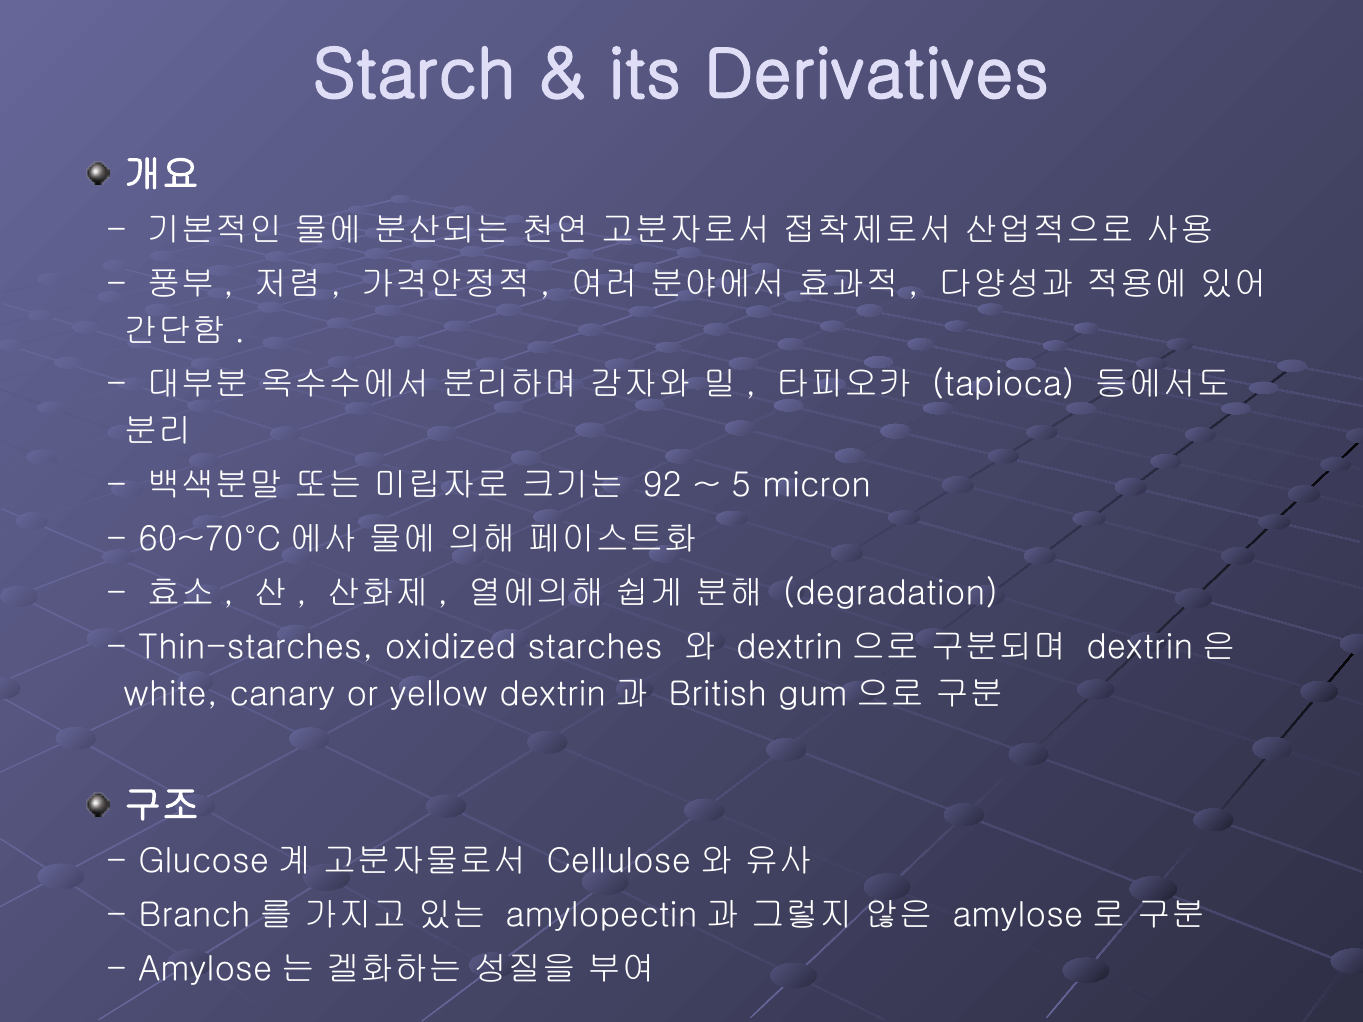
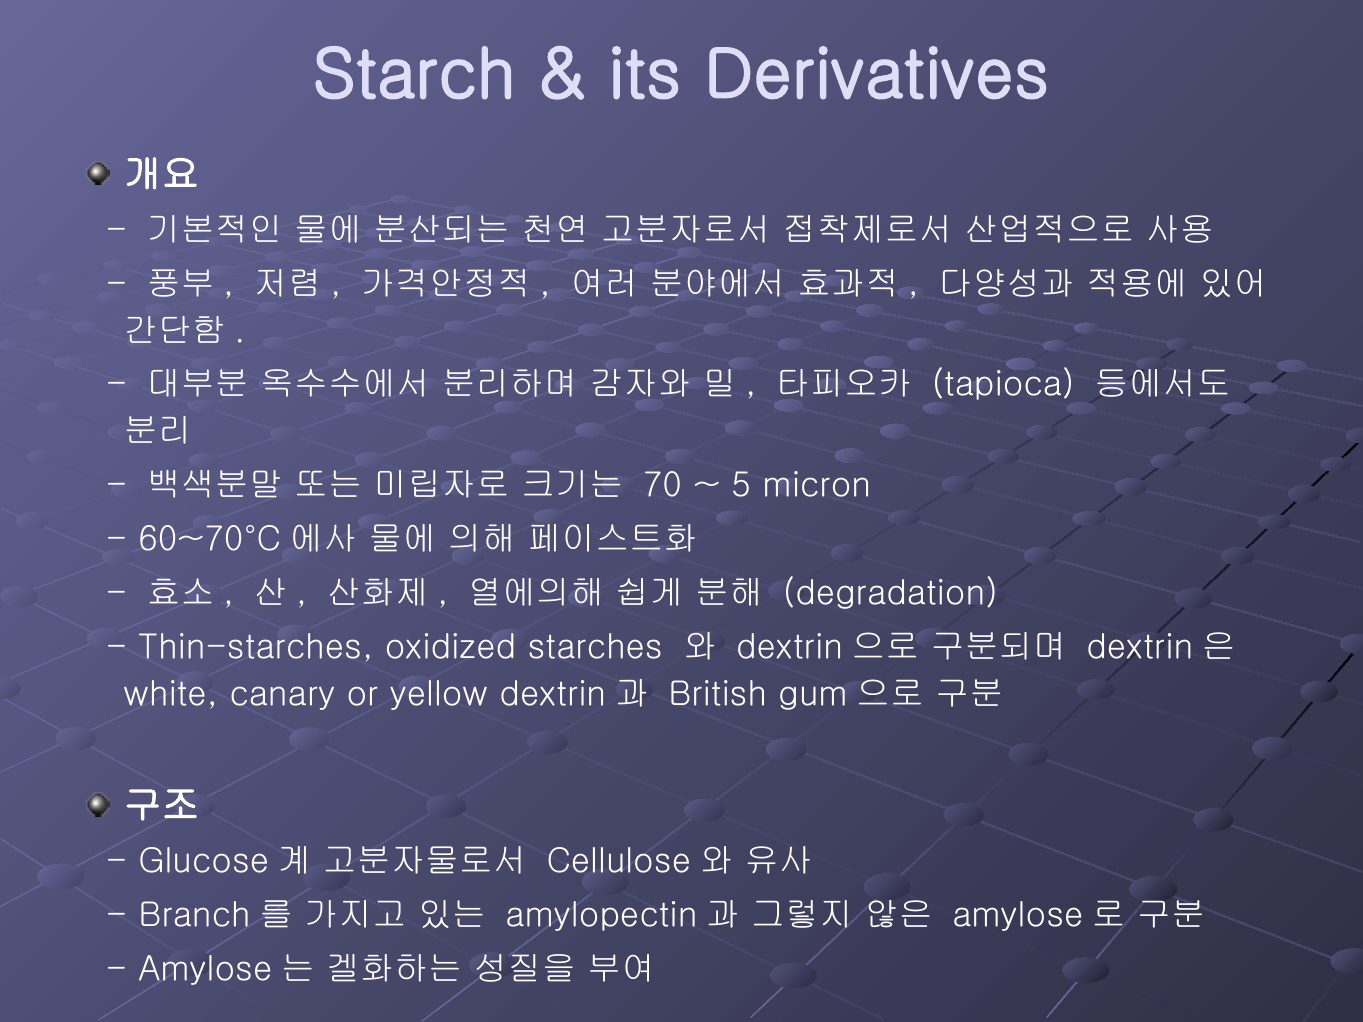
92: 92 -> 70
